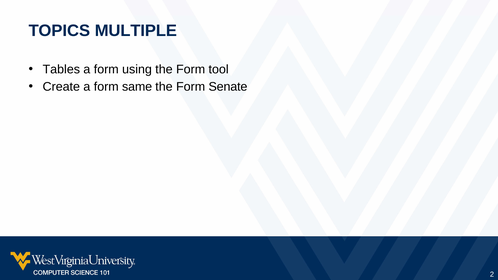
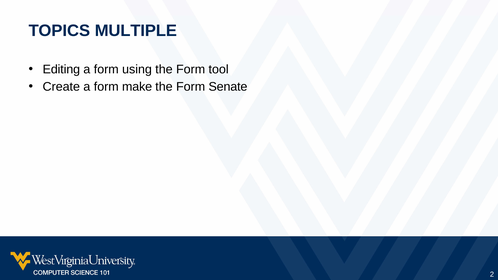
Tables: Tables -> Editing
same: same -> make
